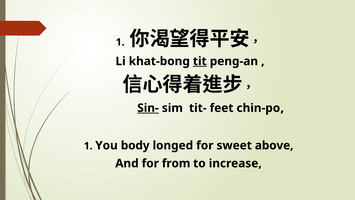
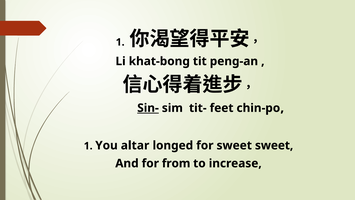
tit underline: present -> none
body: body -> altar
sweet above: above -> sweet
